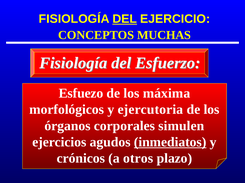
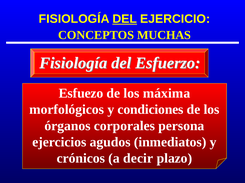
ejercutoria: ejercutoria -> condiciones
simulen: simulen -> persona
inmediatos underline: present -> none
otros: otros -> decir
